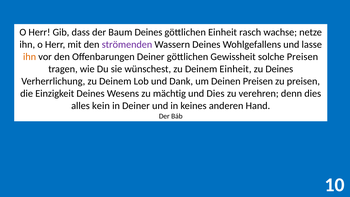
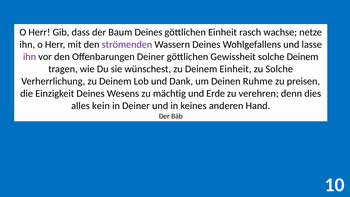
ihn at (30, 57) colour: orange -> purple
solche Preisen: Preisen -> Deinem
zu Deines: Deines -> Solche
Deinen Preisen: Preisen -> Ruhme
und Dies: Dies -> Erde
